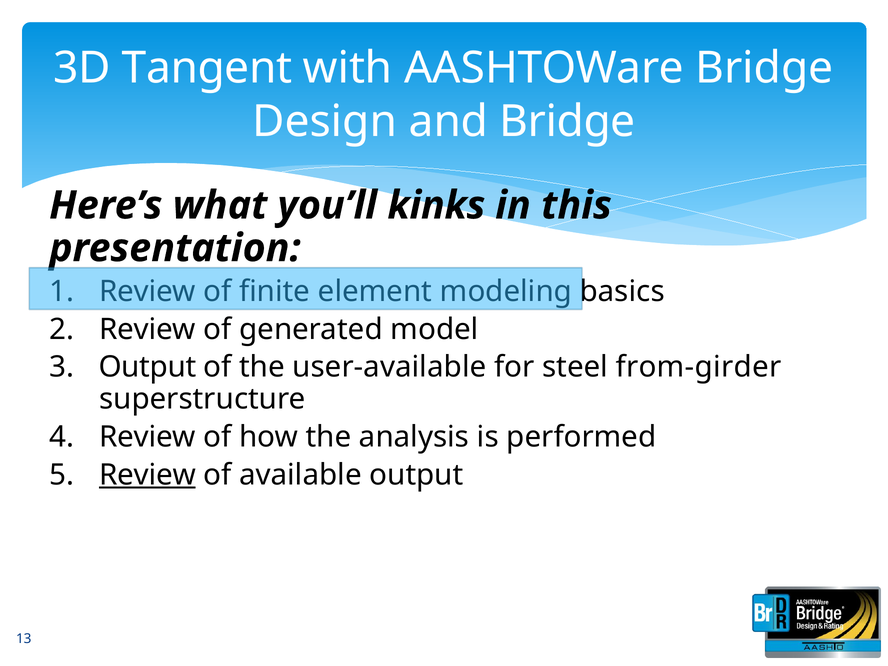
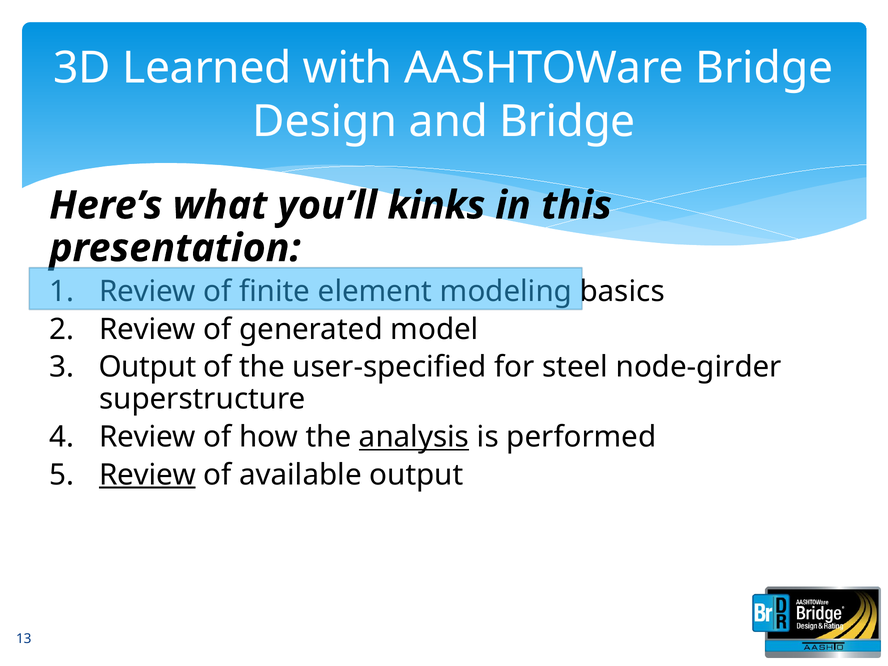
Tangent: Tangent -> Learned
user-available: user-available -> user-specified
from-girder: from-girder -> node-girder
analysis underline: none -> present
